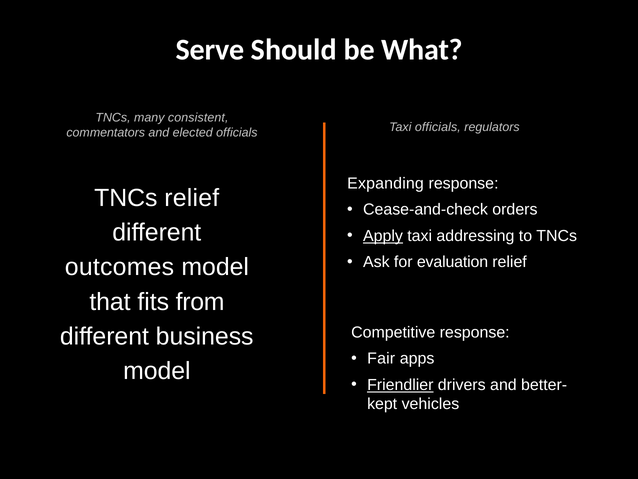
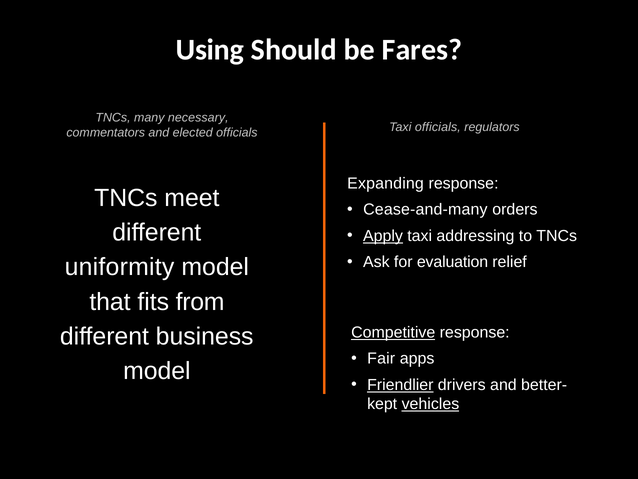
Serve: Serve -> Using
What: What -> Fares
consistent: consistent -> necessary
TNCs relief: relief -> meet
Cease-and-check: Cease-and-check -> Cease-and-many
outcomes: outcomes -> uniformity
Competitive underline: none -> present
vehicles underline: none -> present
